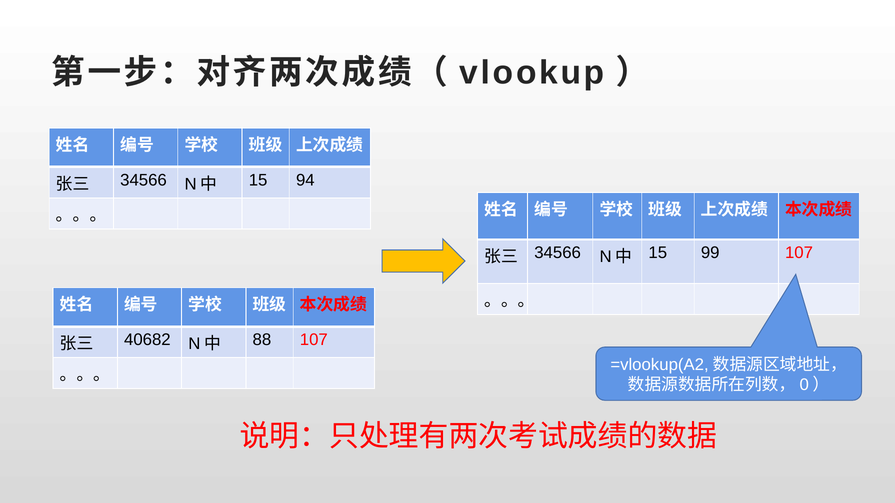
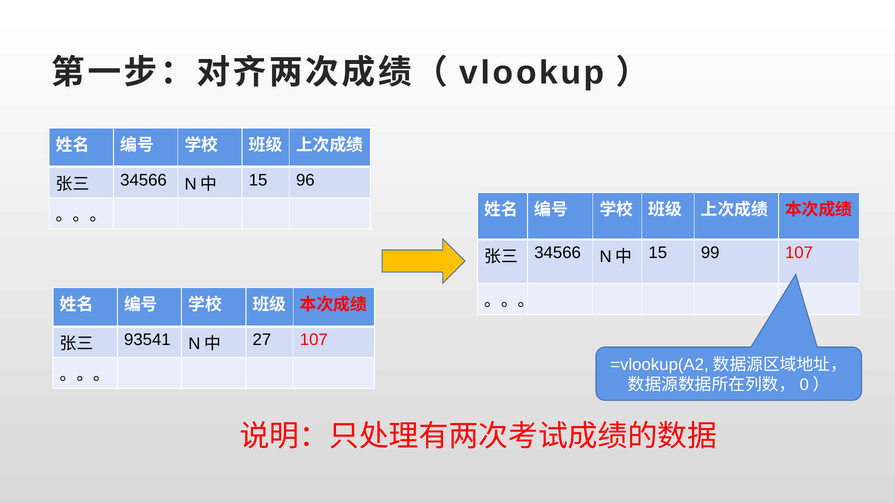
94: 94 -> 96
40682: 40682 -> 93541
88: 88 -> 27
